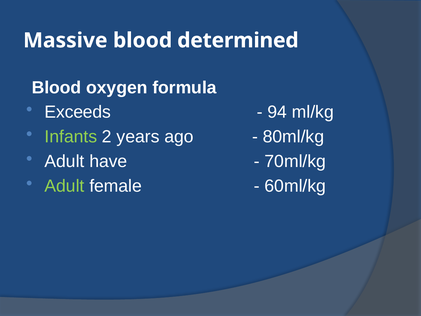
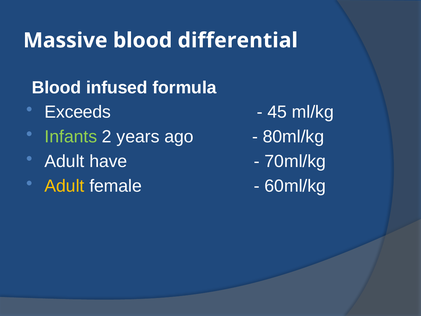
determined: determined -> differential
oxygen: oxygen -> infused
94: 94 -> 45
Adult at (65, 186) colour: light green -> yellow
